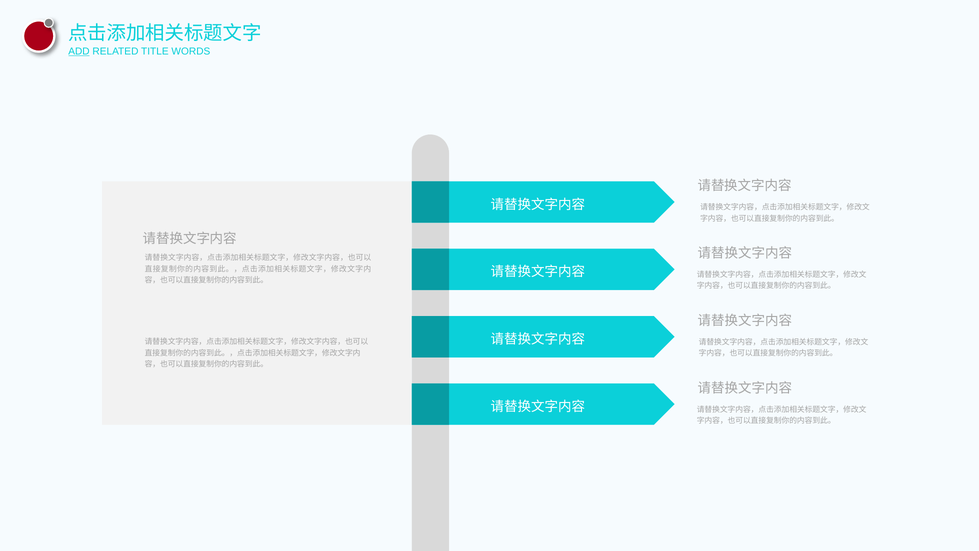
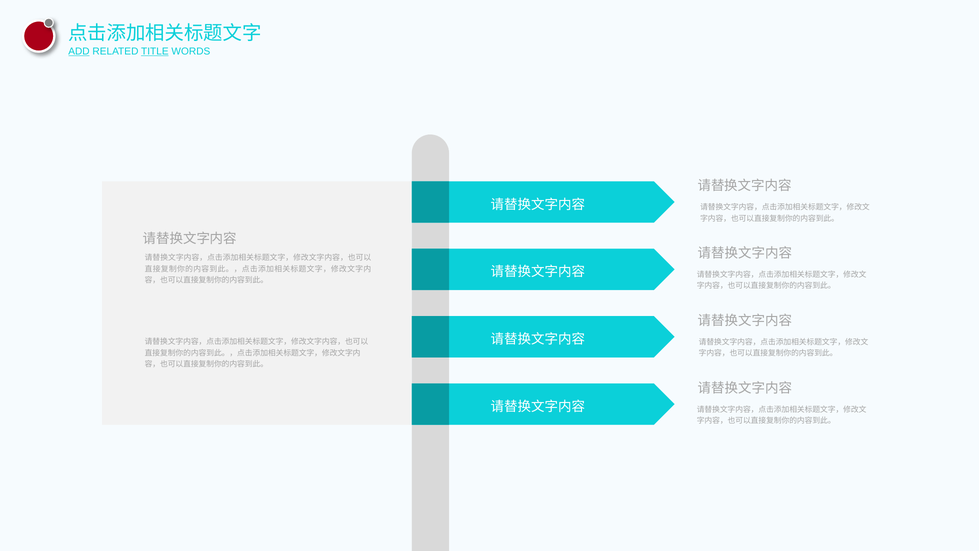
TITLE underline: none -> present
